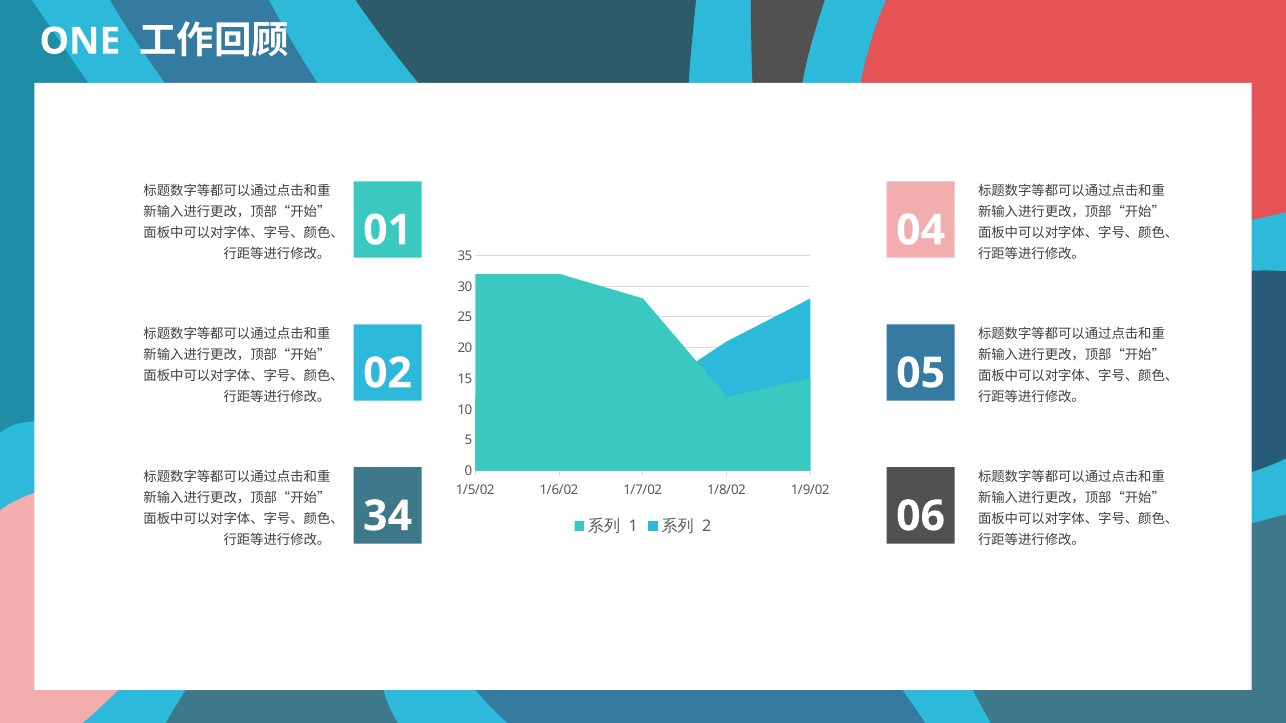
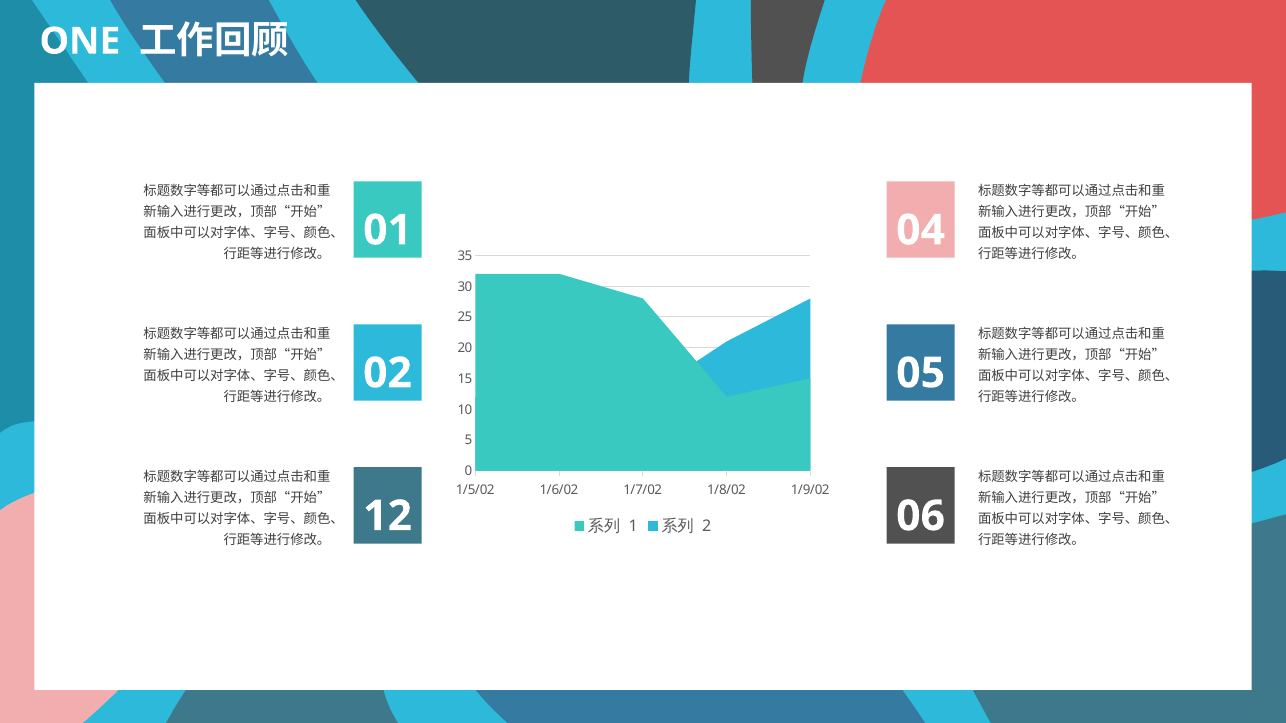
34: 34 -> 12
